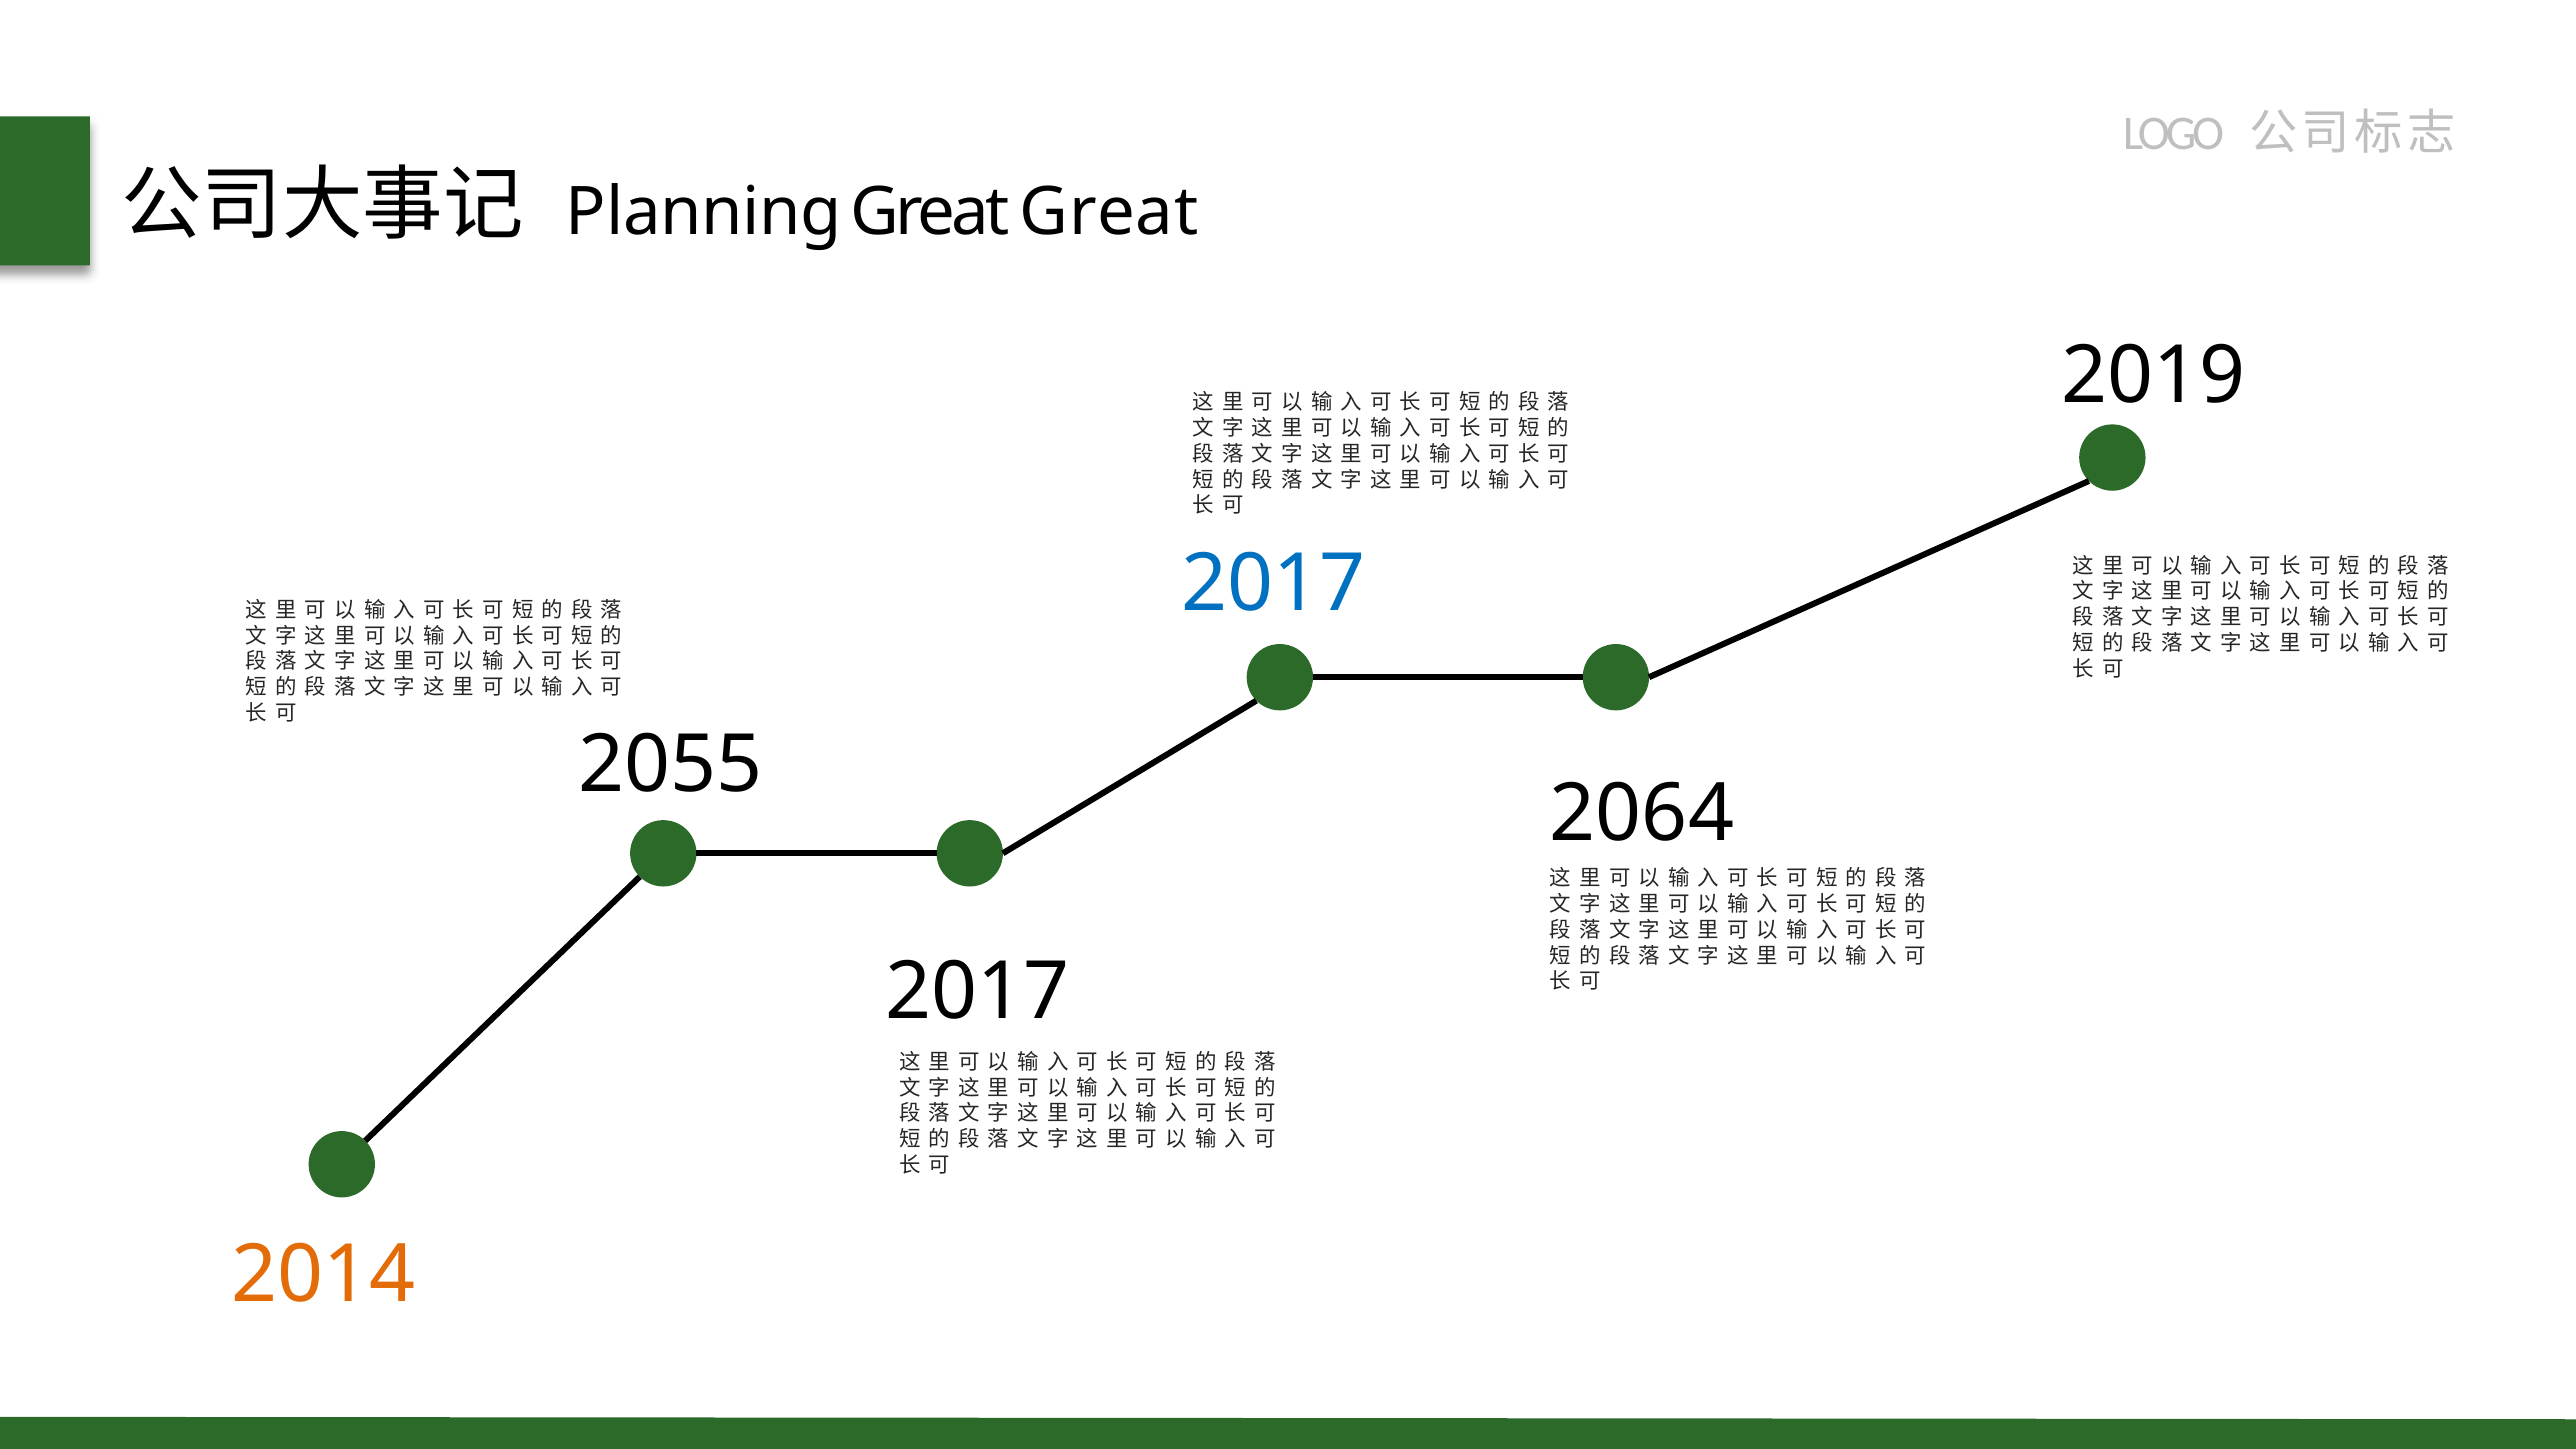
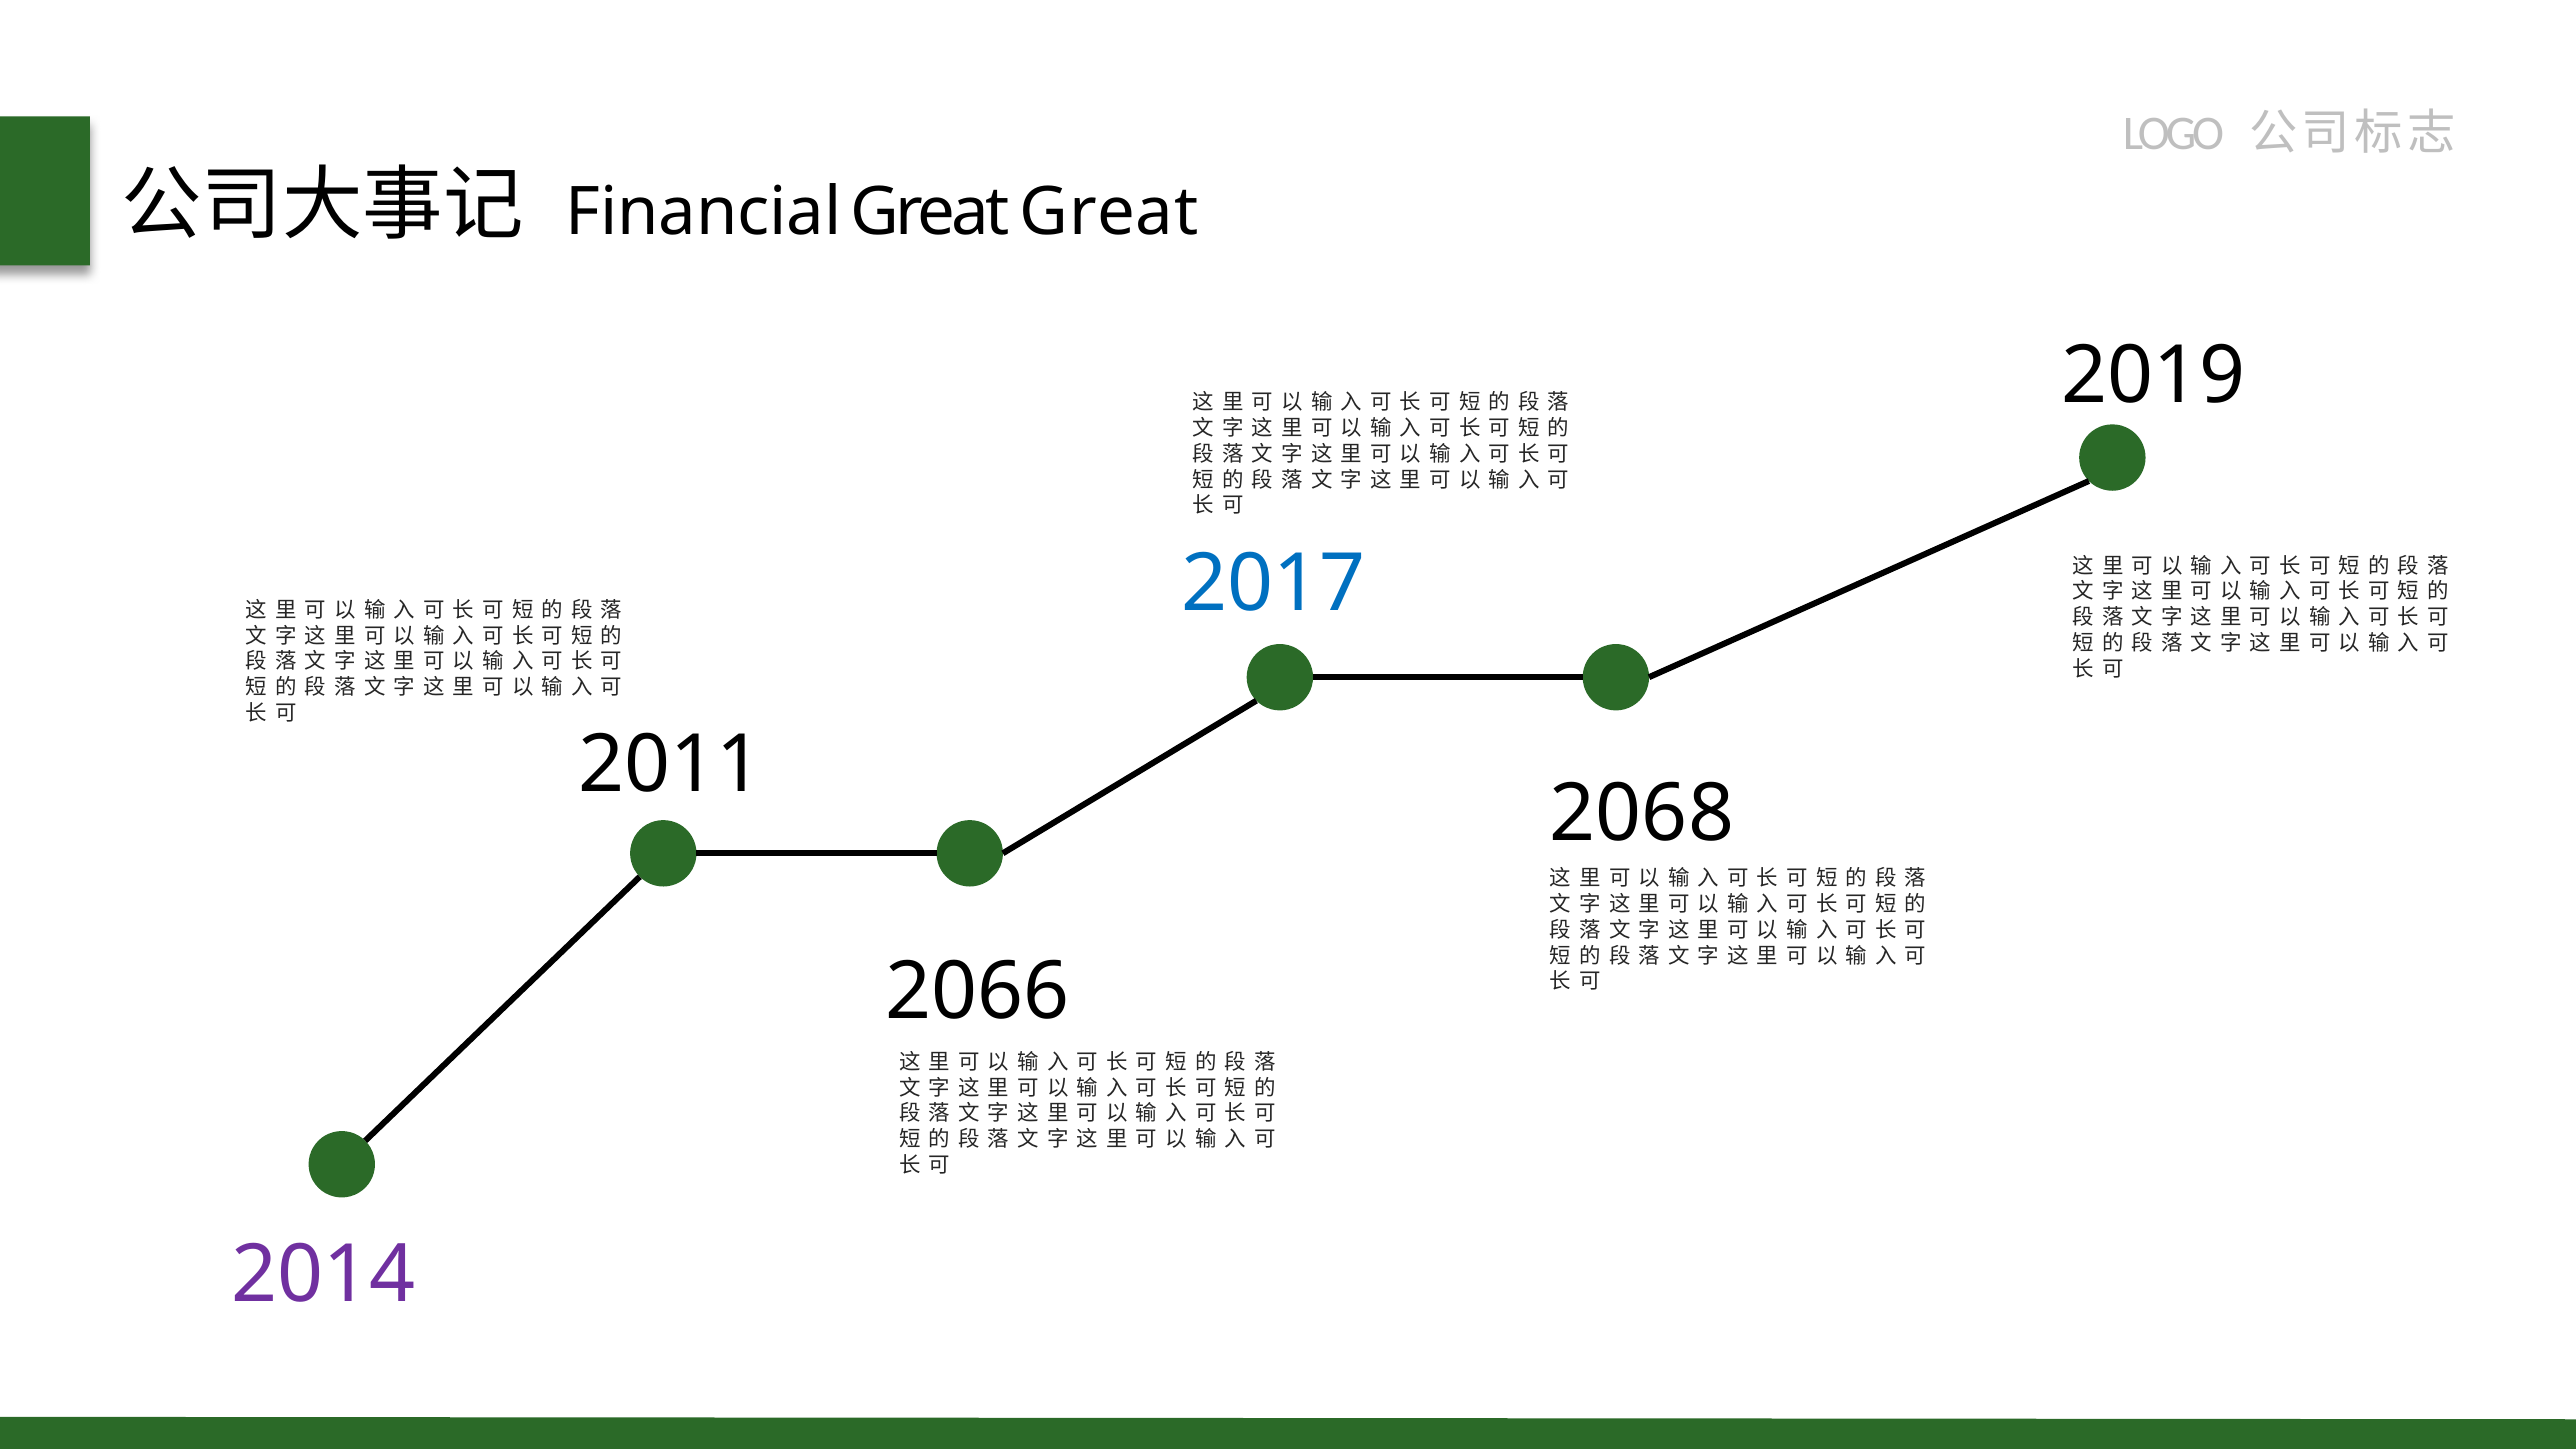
Planning: Planning -> Financial
2055: 2055 -> 2011
2064: 2064 -> 2068
2017 at (977, 992): 2017 -> 2066
2014 colour: orange -> purple
